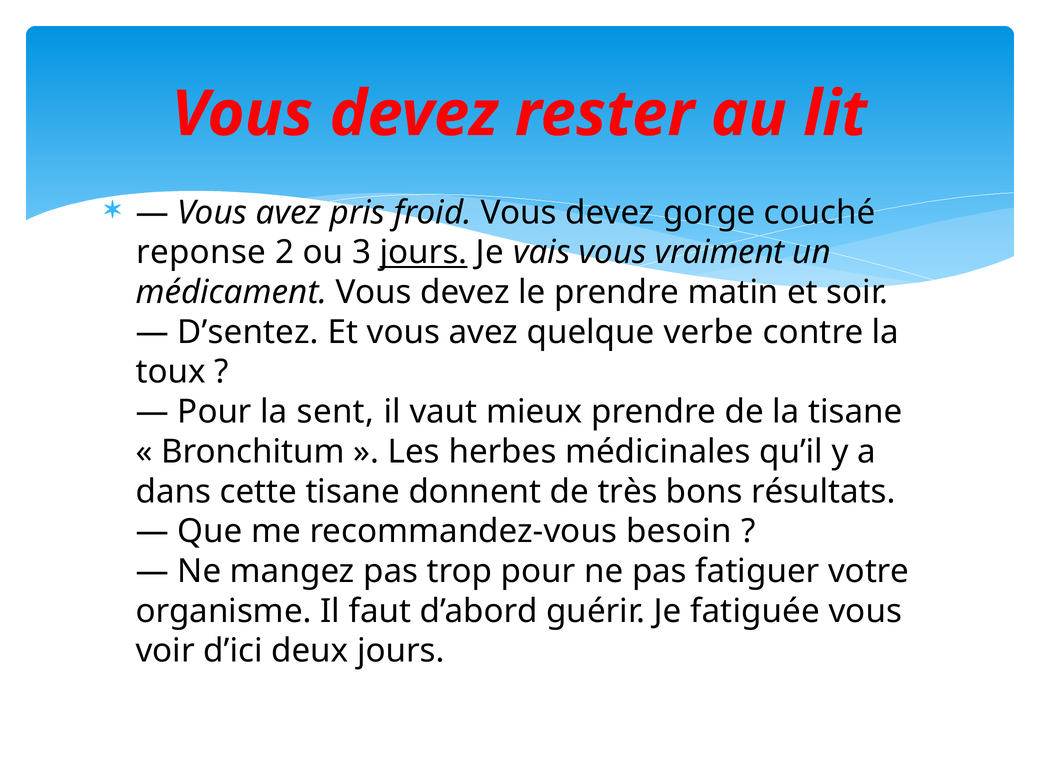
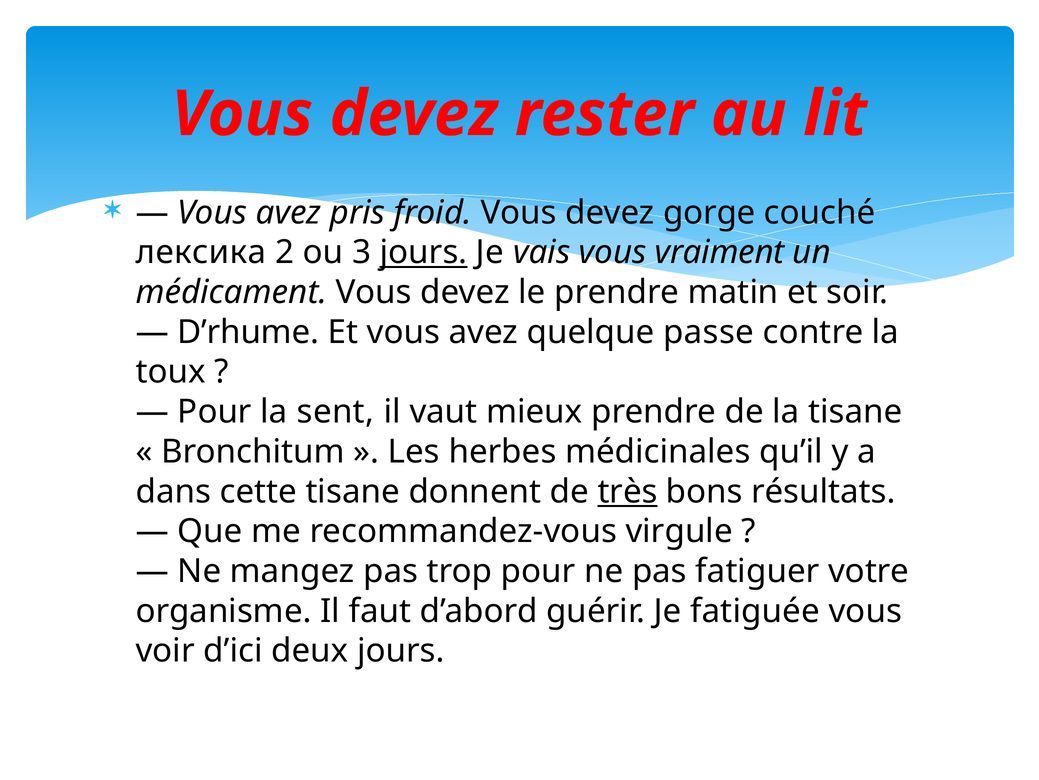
reponse: reponse -> лексика
D’sentez: D’sentez -> D’rhume
verbe: verbe -> passe
très underline: none -> present
besoin: besoin -> virgule
